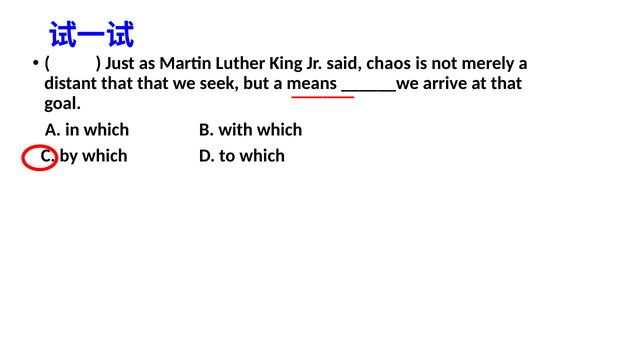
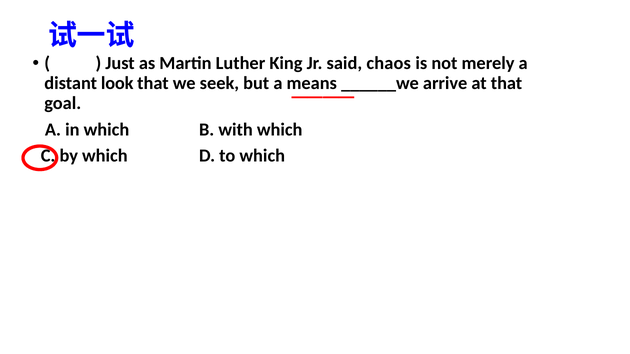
distant that: that -> look
